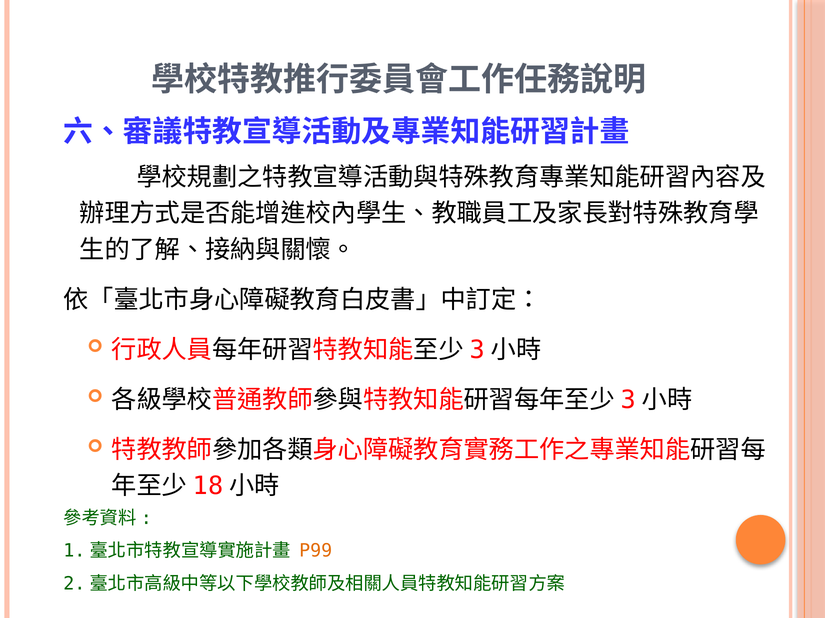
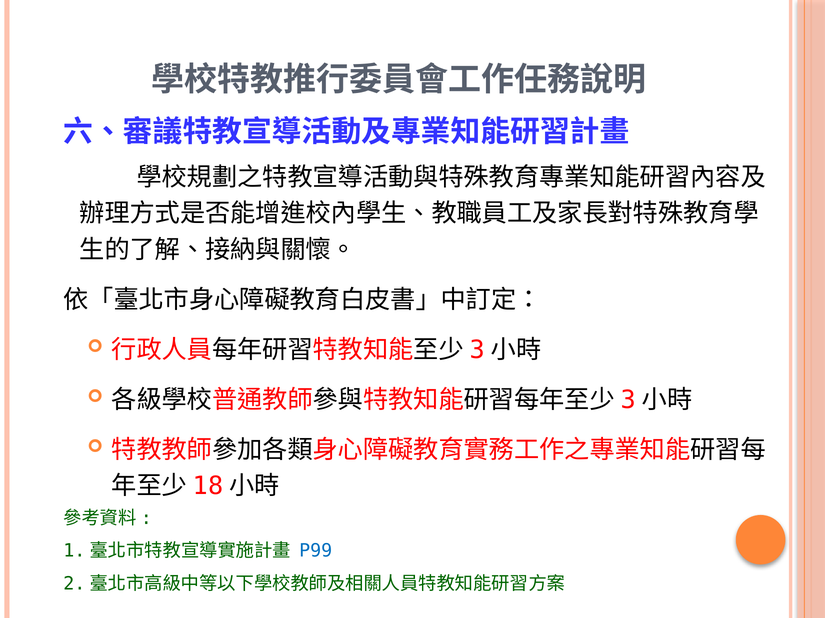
P99 colour: orange -> blue
